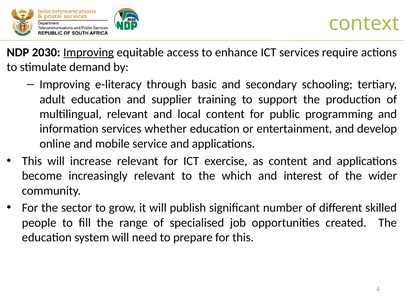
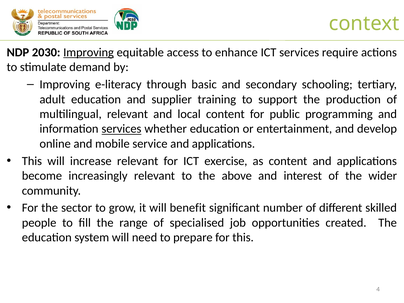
services at (121, 129) underline: none -> present
which: which -> above
publish: publish -> benefit
